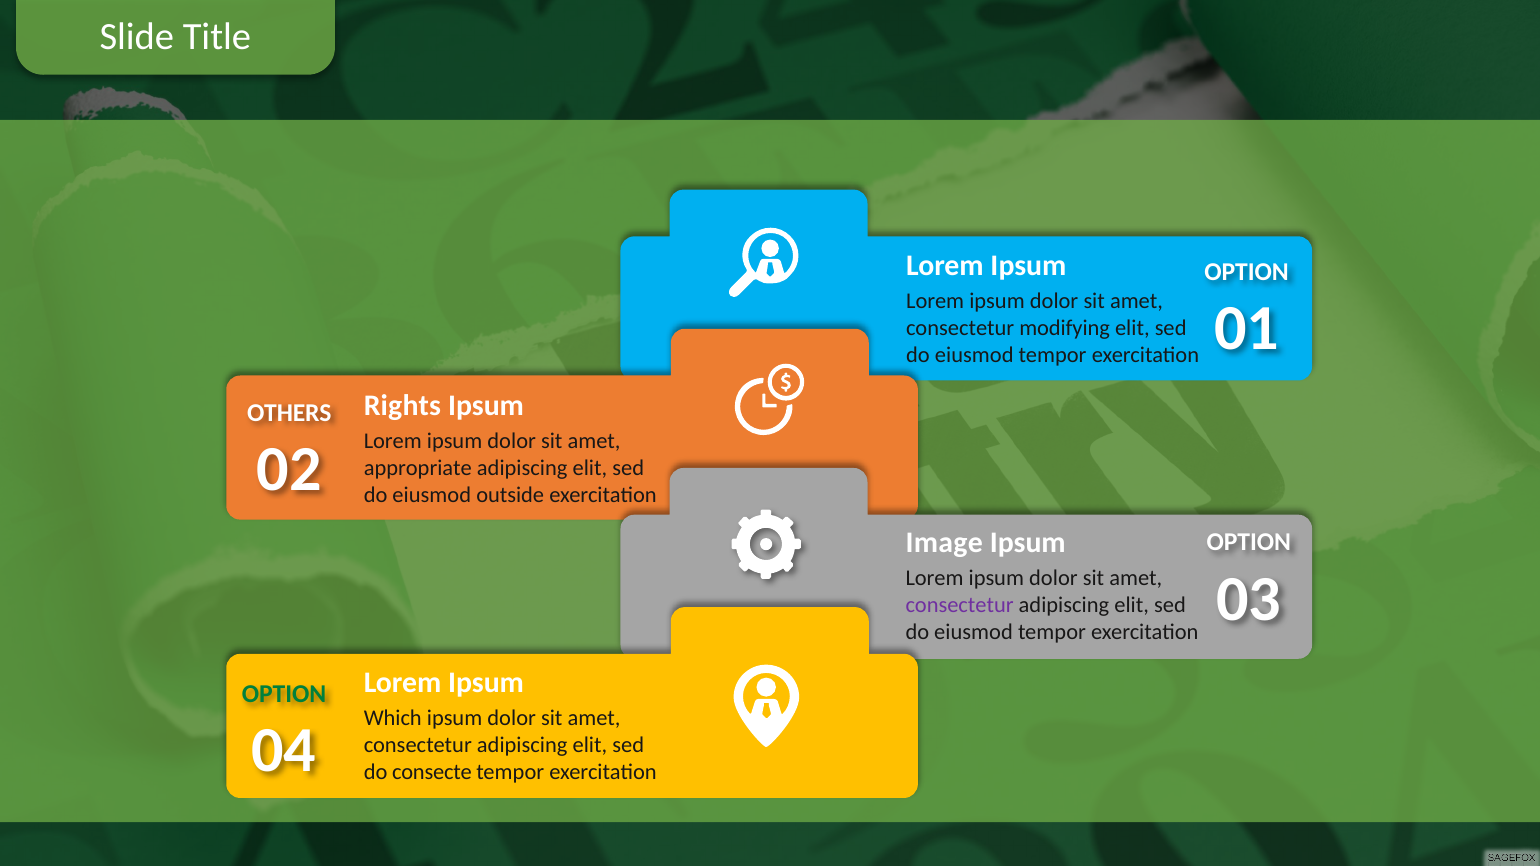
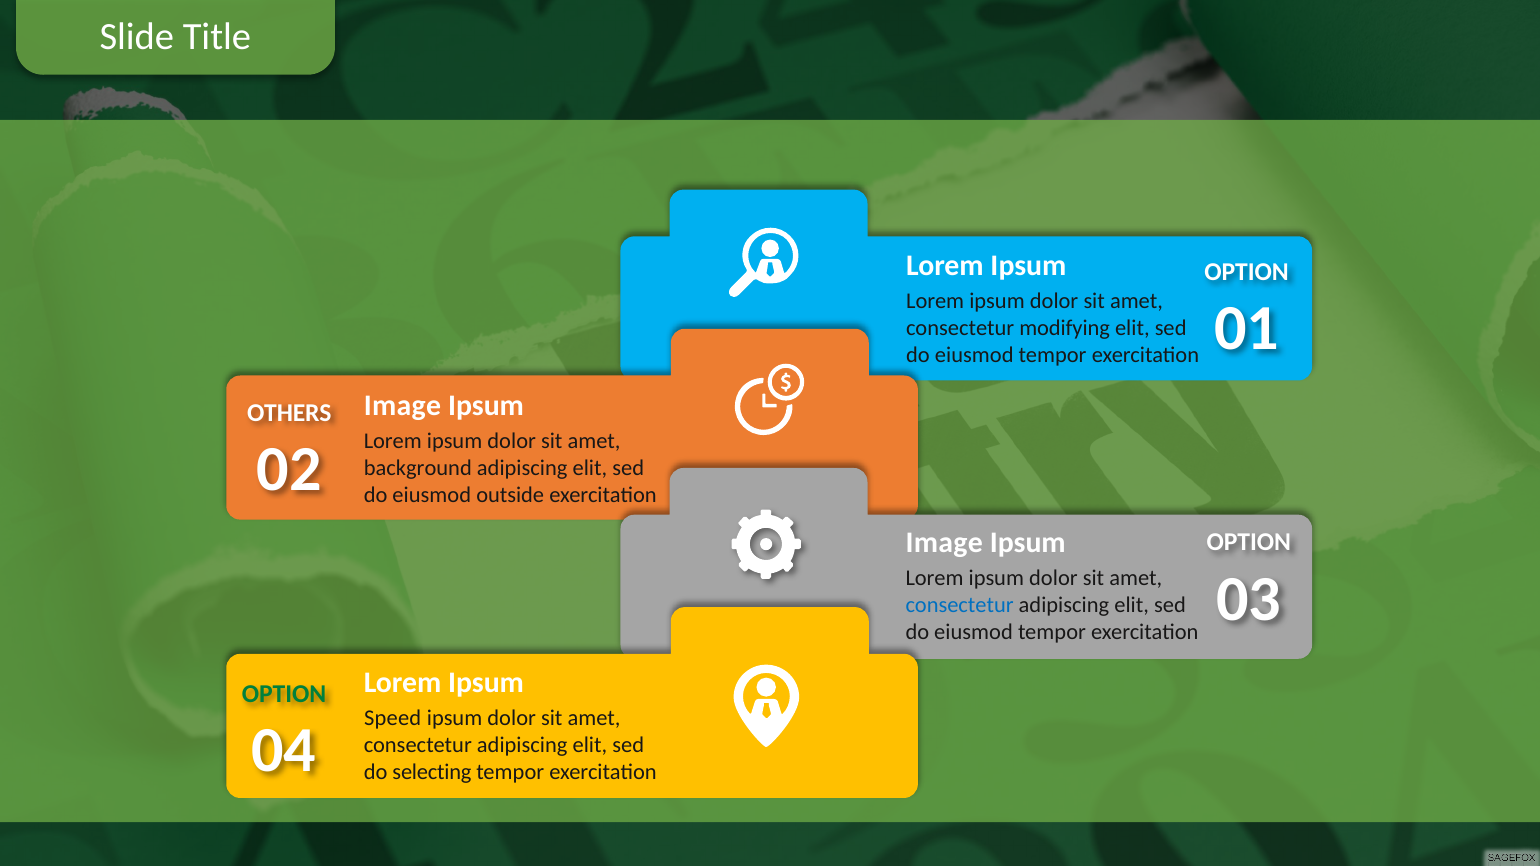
Rights at (402, 406): Rights -> Image
appropriate: appropriate -> background
consectetur at (960, 605) colour: purple -> blue
Which: Which -> Speed
consecte: consecte -> selecting
